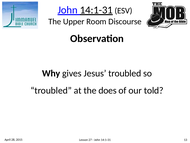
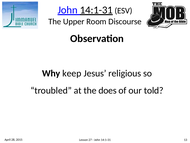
gives: gives -> keep
Jesus troubled: troubled -> religious
